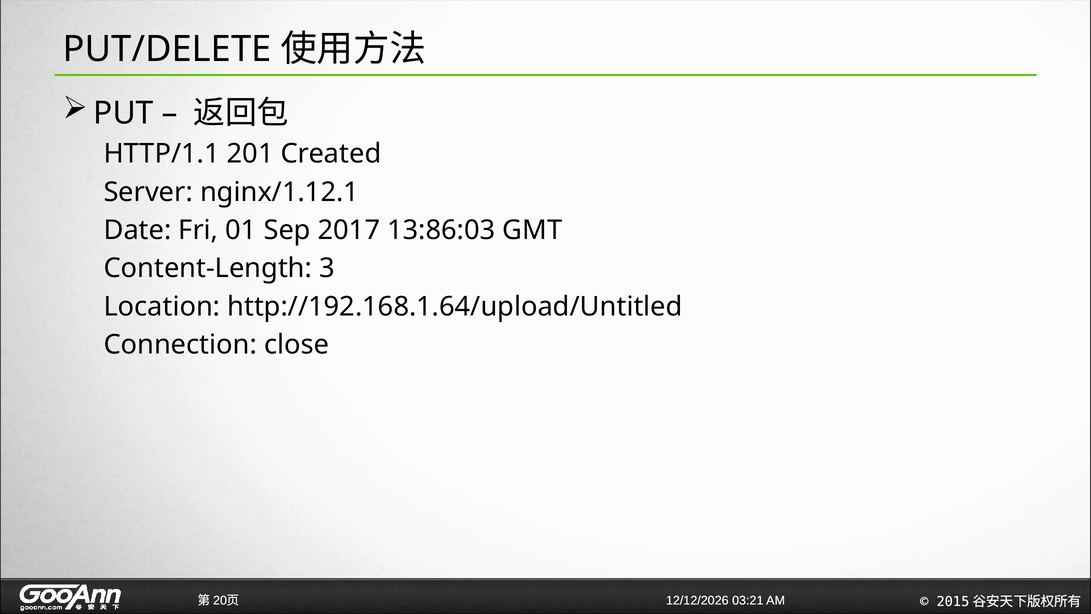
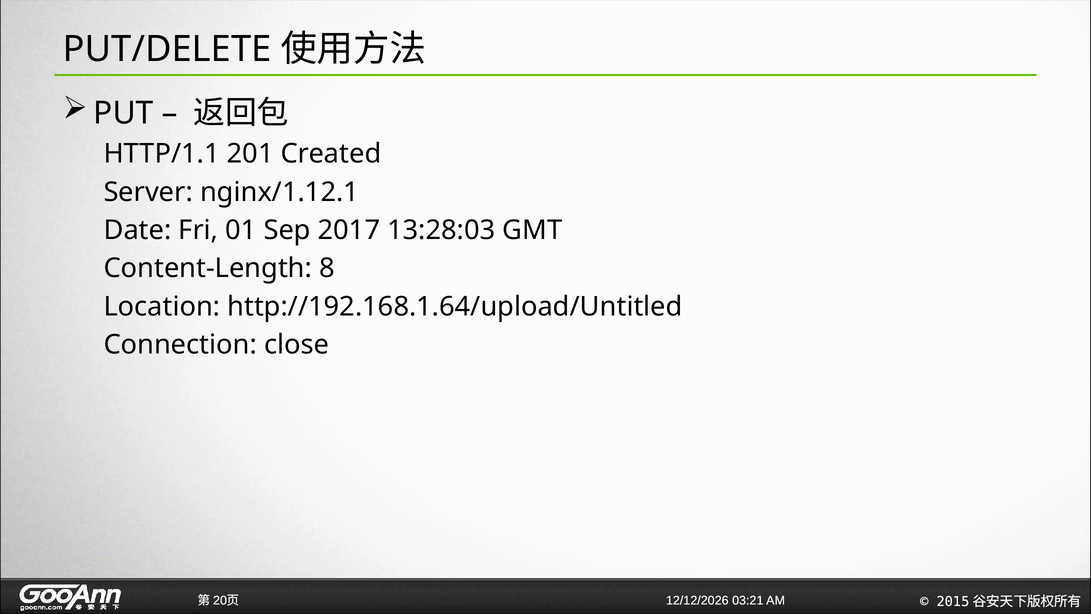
13:86:03: 13:86:03 -> 13:28:03
3: 3 -> 8
